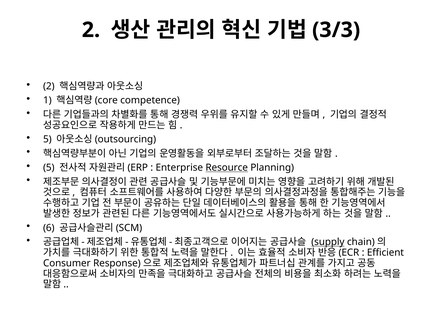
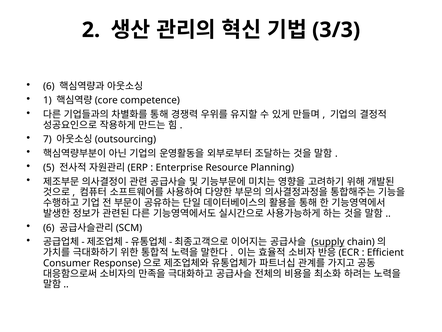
2 at (49, 86): 2 -> 6
5 at (47, 139): 5 -> 7
Resource underline: present -> none
